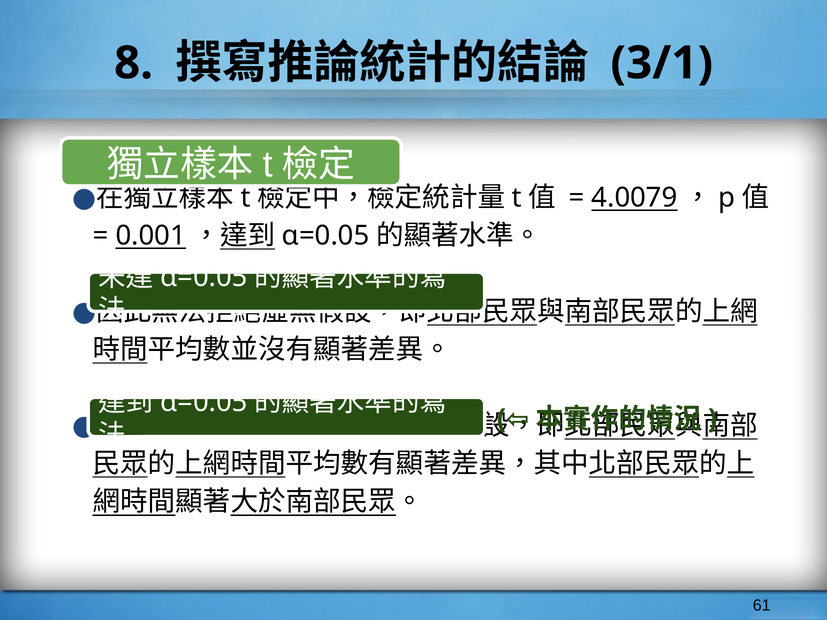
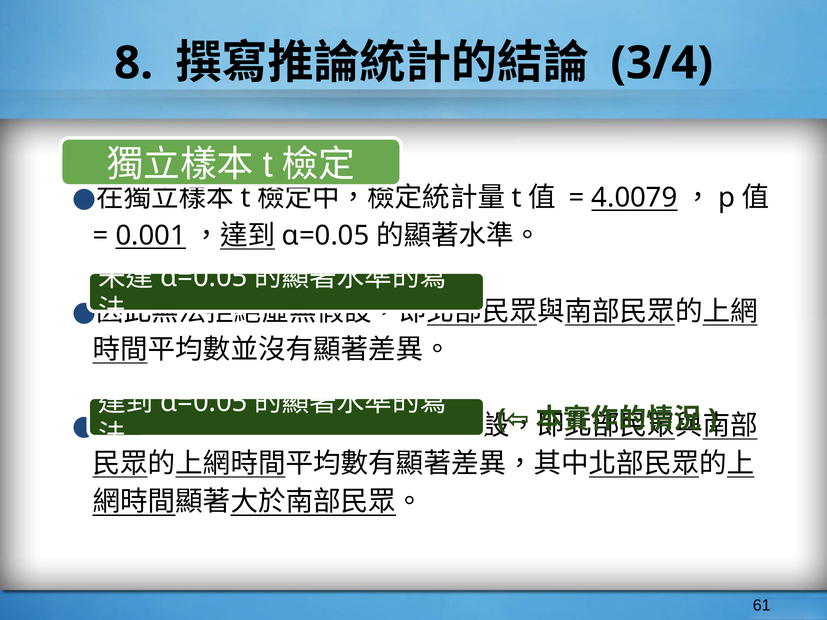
3/1: 3/1 -> 3/4
